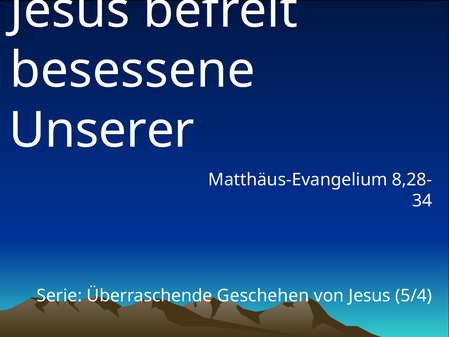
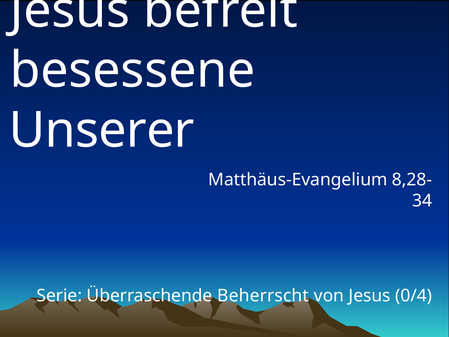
Geschehen: Geschehen -> Beherrscht
5/4: 5/4 -> 0/4
